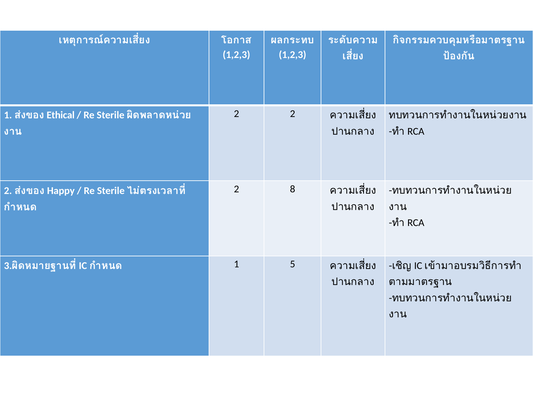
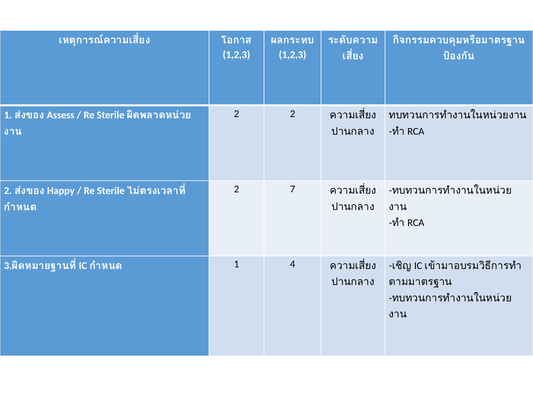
Ethical: Ethical -> Assess
8: 8 -> 7
5: 5 -> 4
